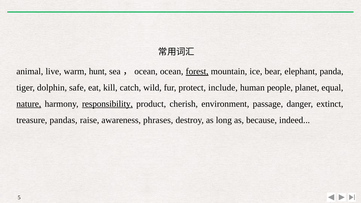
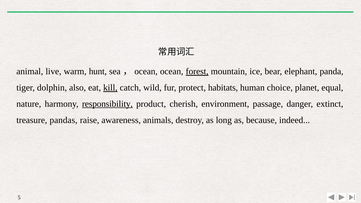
safe: safe -> also
kill underline: none -> present
include: include -> habitats
people: people -> choice
nature underline: present -> none
phrases: phrases -> animals
